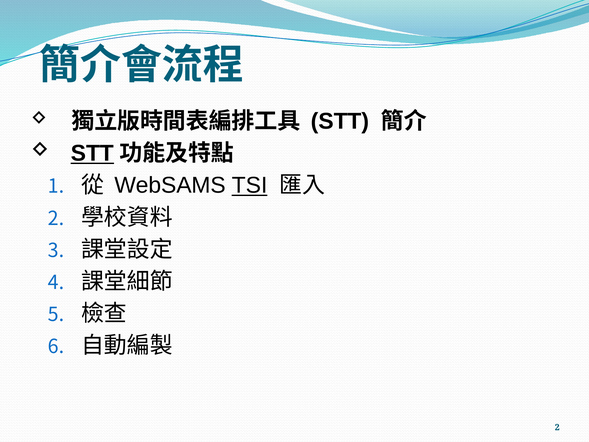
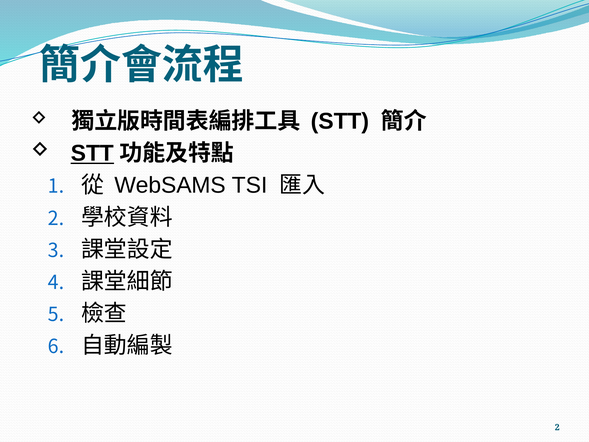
TSI underline: present -> none
